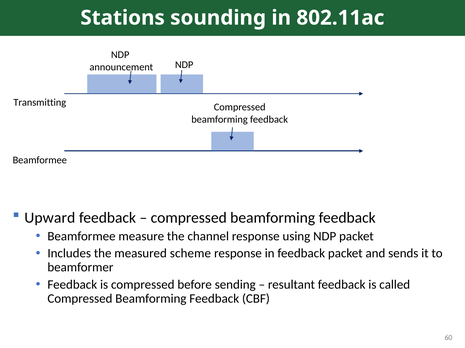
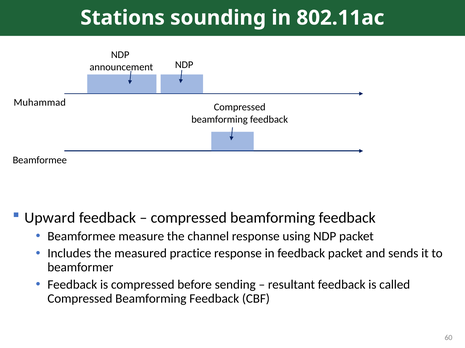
Transmitting: Transmitting -> Muhammad
scheme: scheme -> practice
